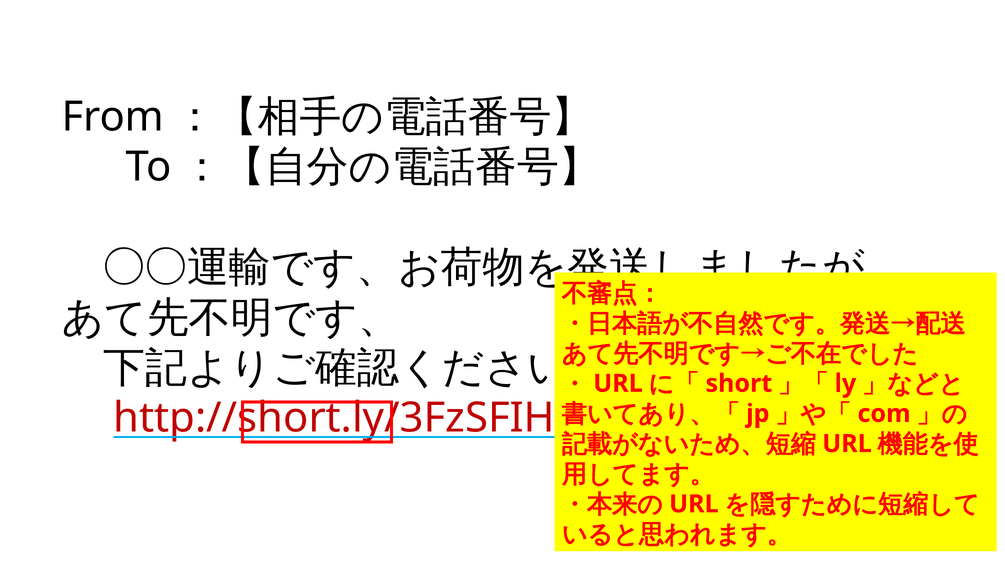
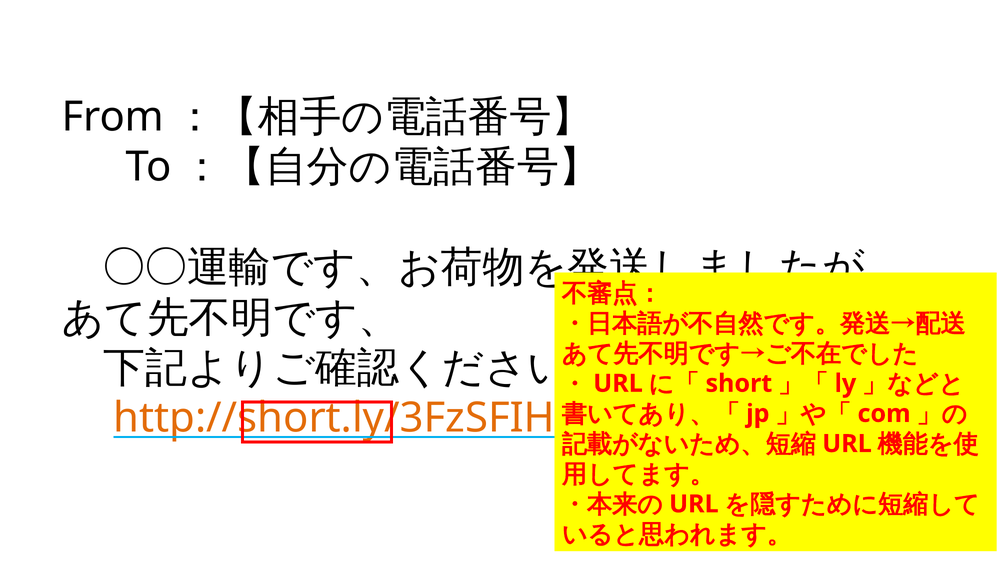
http://short.ly/3FzSFIH colour: red -> orange
